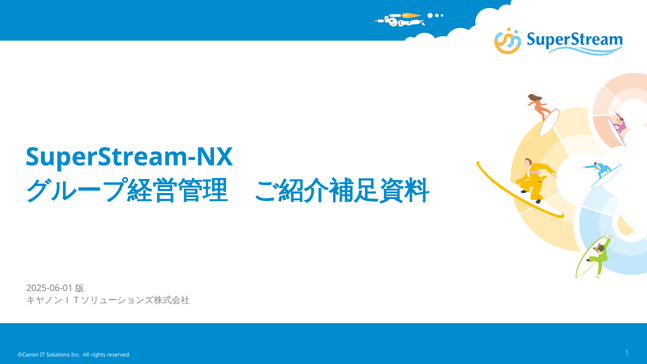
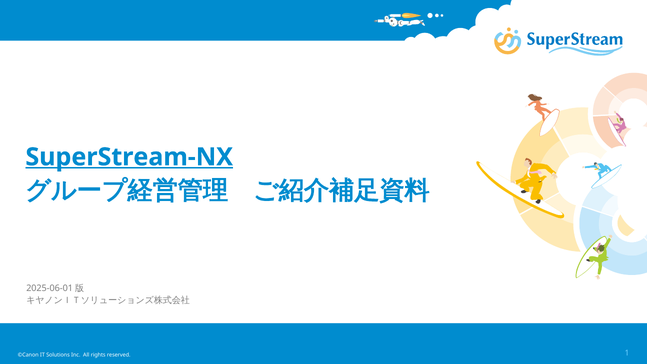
SuperStream-NX underline: none -> present
